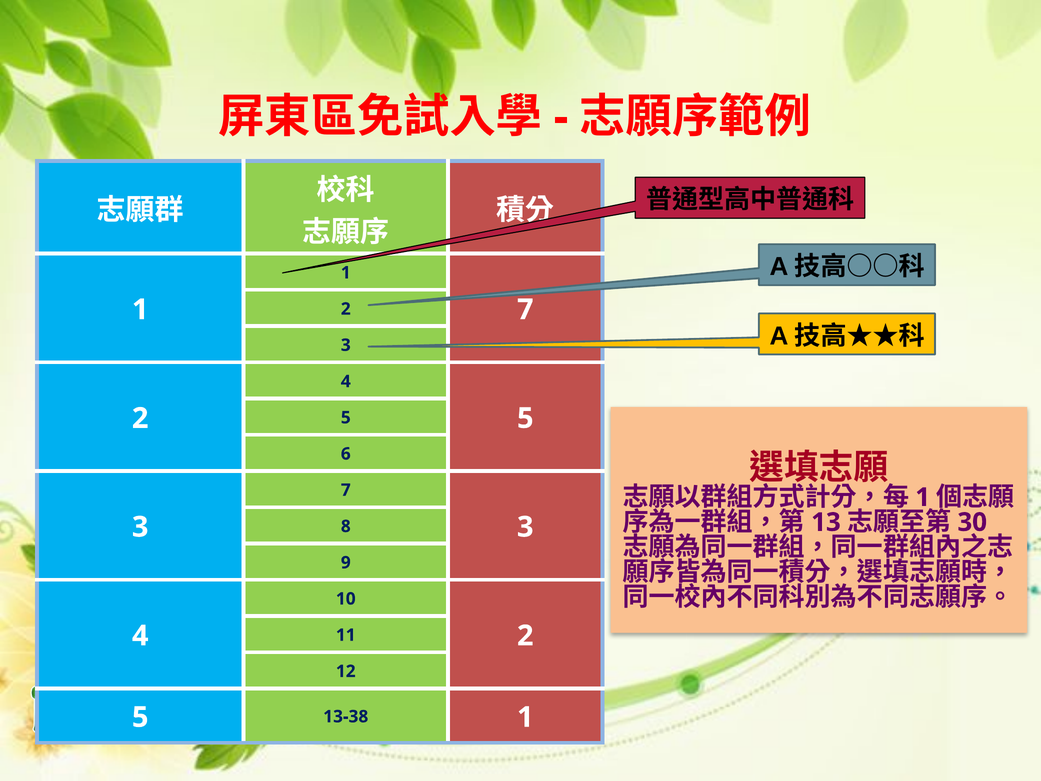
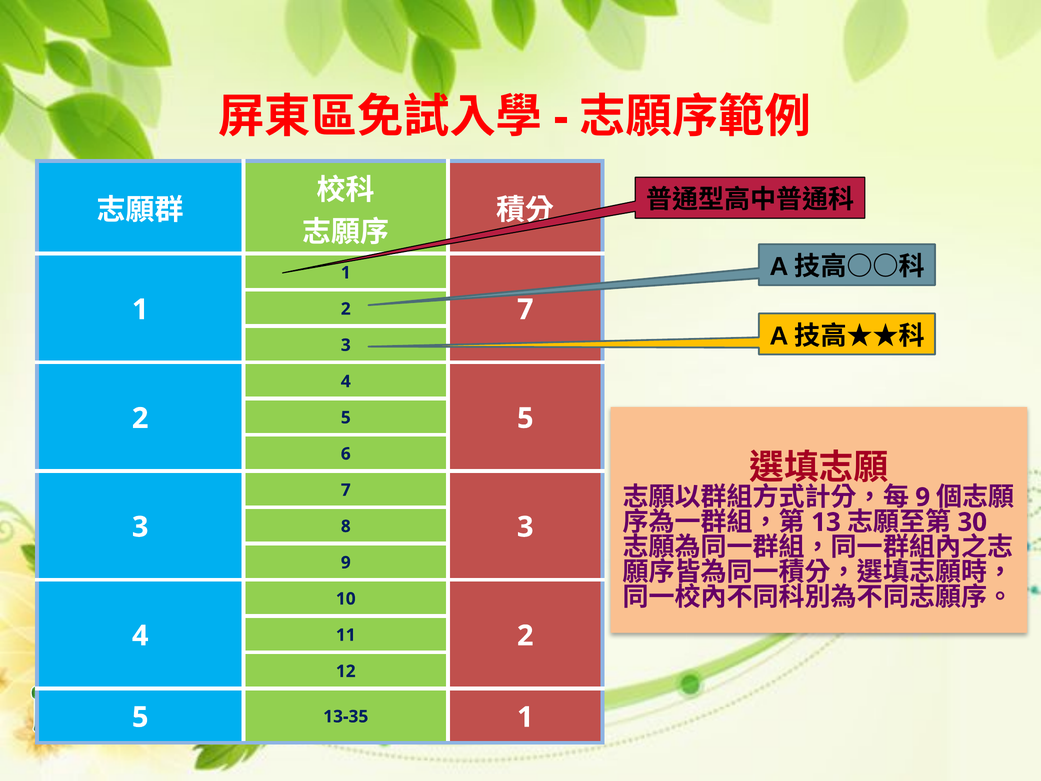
1 at (923, 497): 1 -> 9
13-38: 13-38 -> 13-35
